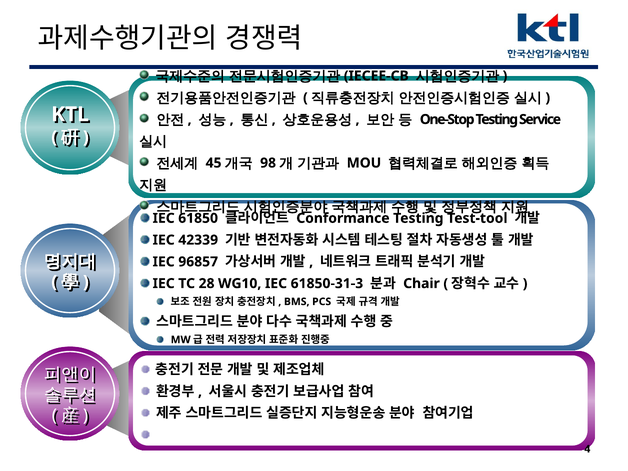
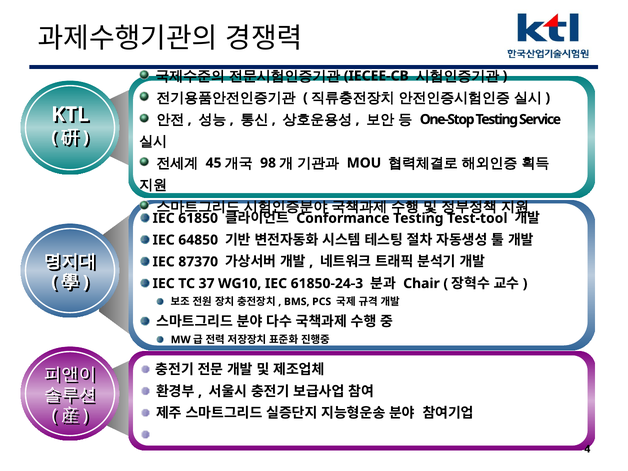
42339: 42339 -> 64850
96857: 96857 -> 87370
28: 28 -> 37
61850-31-3: 61850-31-3 -> 61850-24-3
